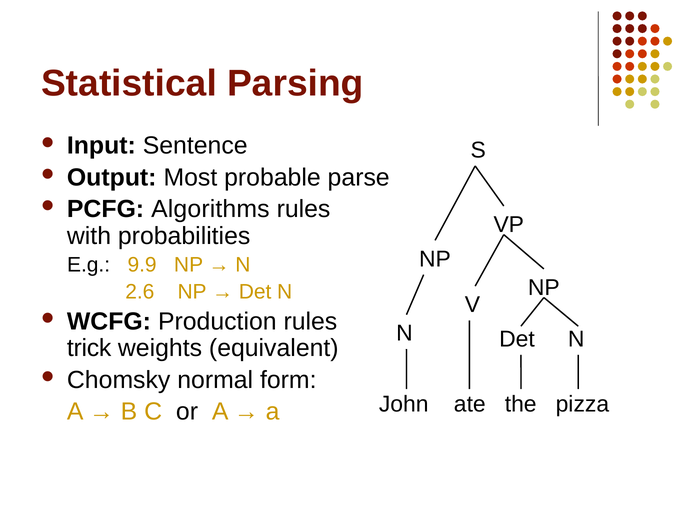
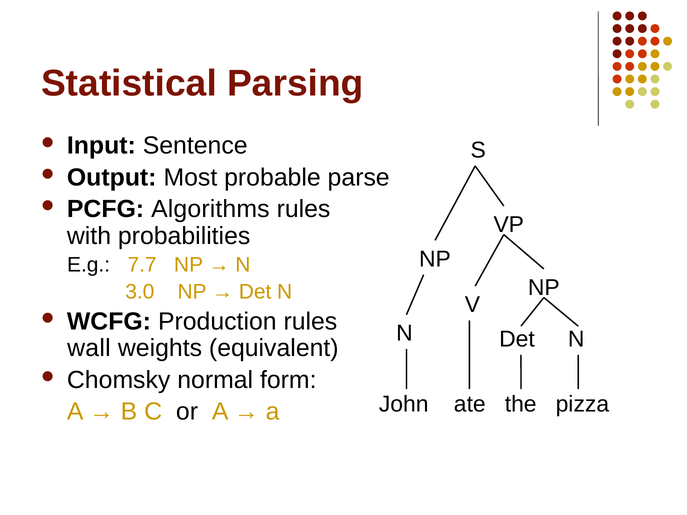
9.9: 9.9 -> 7.7
2.6: 2.6 -> 3.0
trick: trick -> wall
